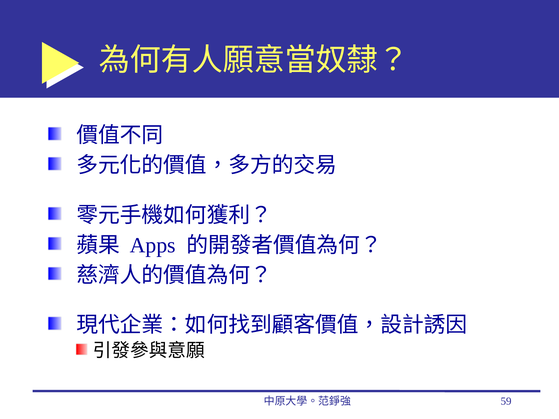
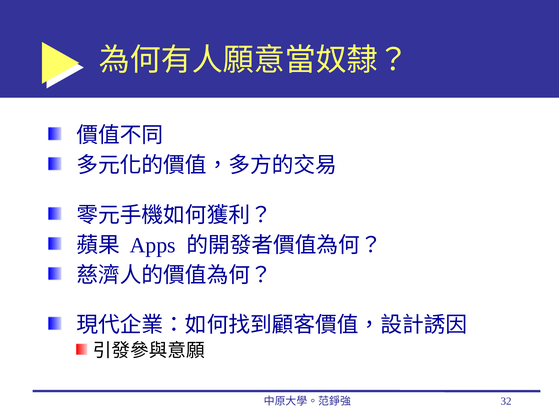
59: 59 -> 32
